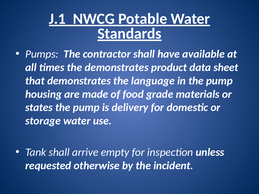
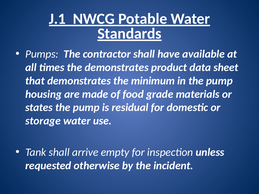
language: language -> minimum
delivery: delivery -> residual
